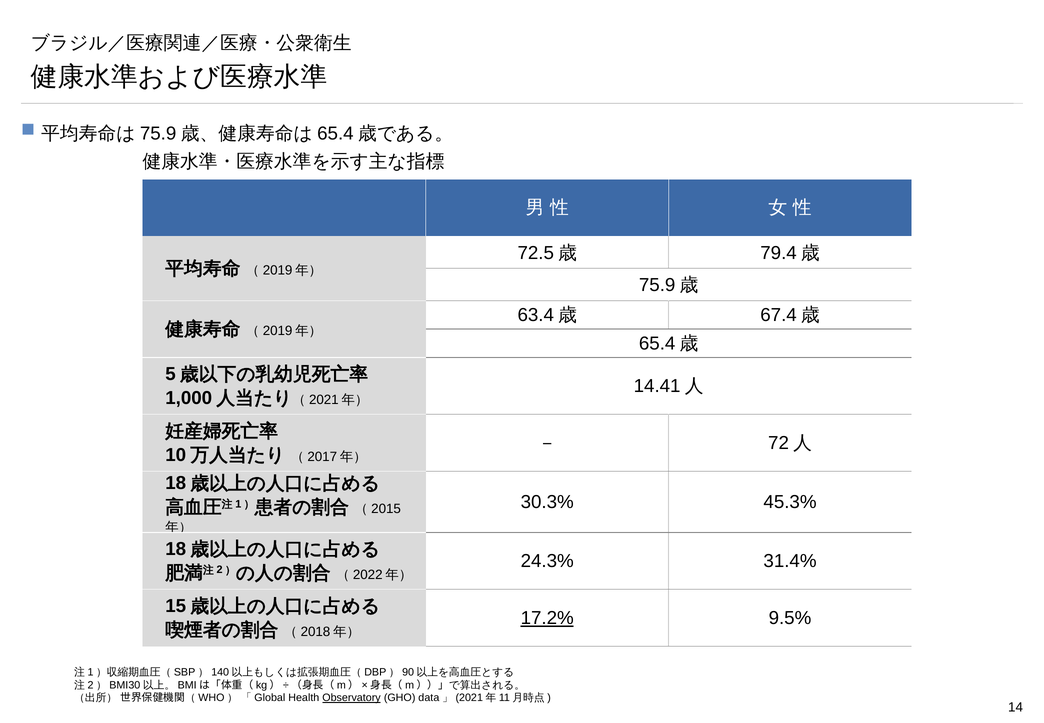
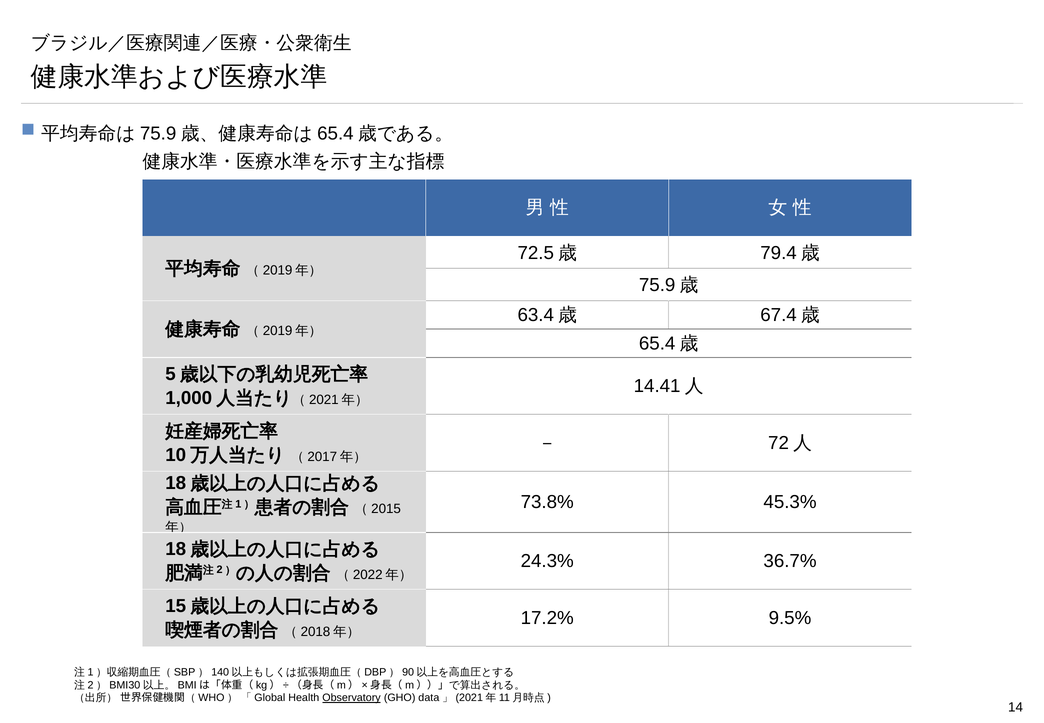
30.3%: 30.3% -> 73.8%
31.4%: 31.4% -> 36.7%
17.2% underline: present -> none
